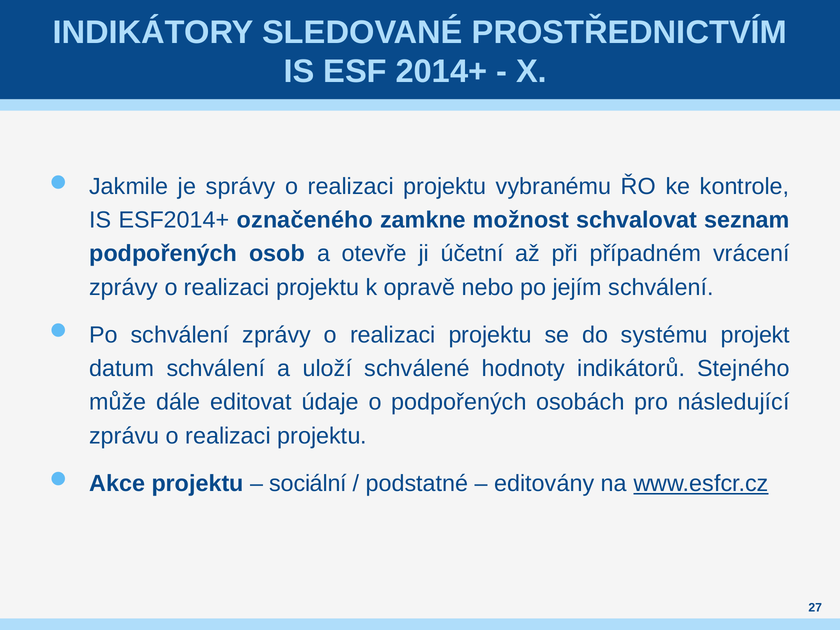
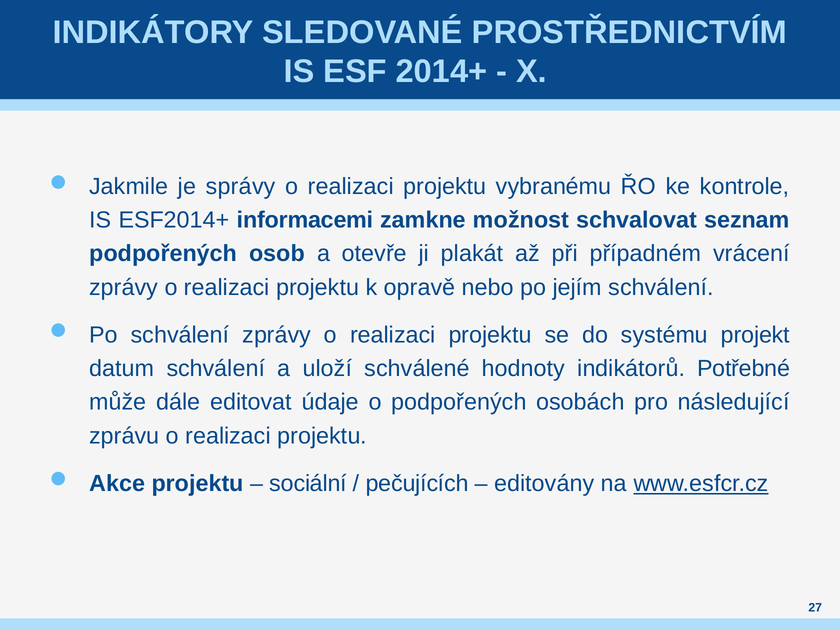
označeného: označeného -> informacemi
účetní: účetní -> plakát
Stejného: Stejného -> Potřebné
podstatné: podstatné -> pečujících
